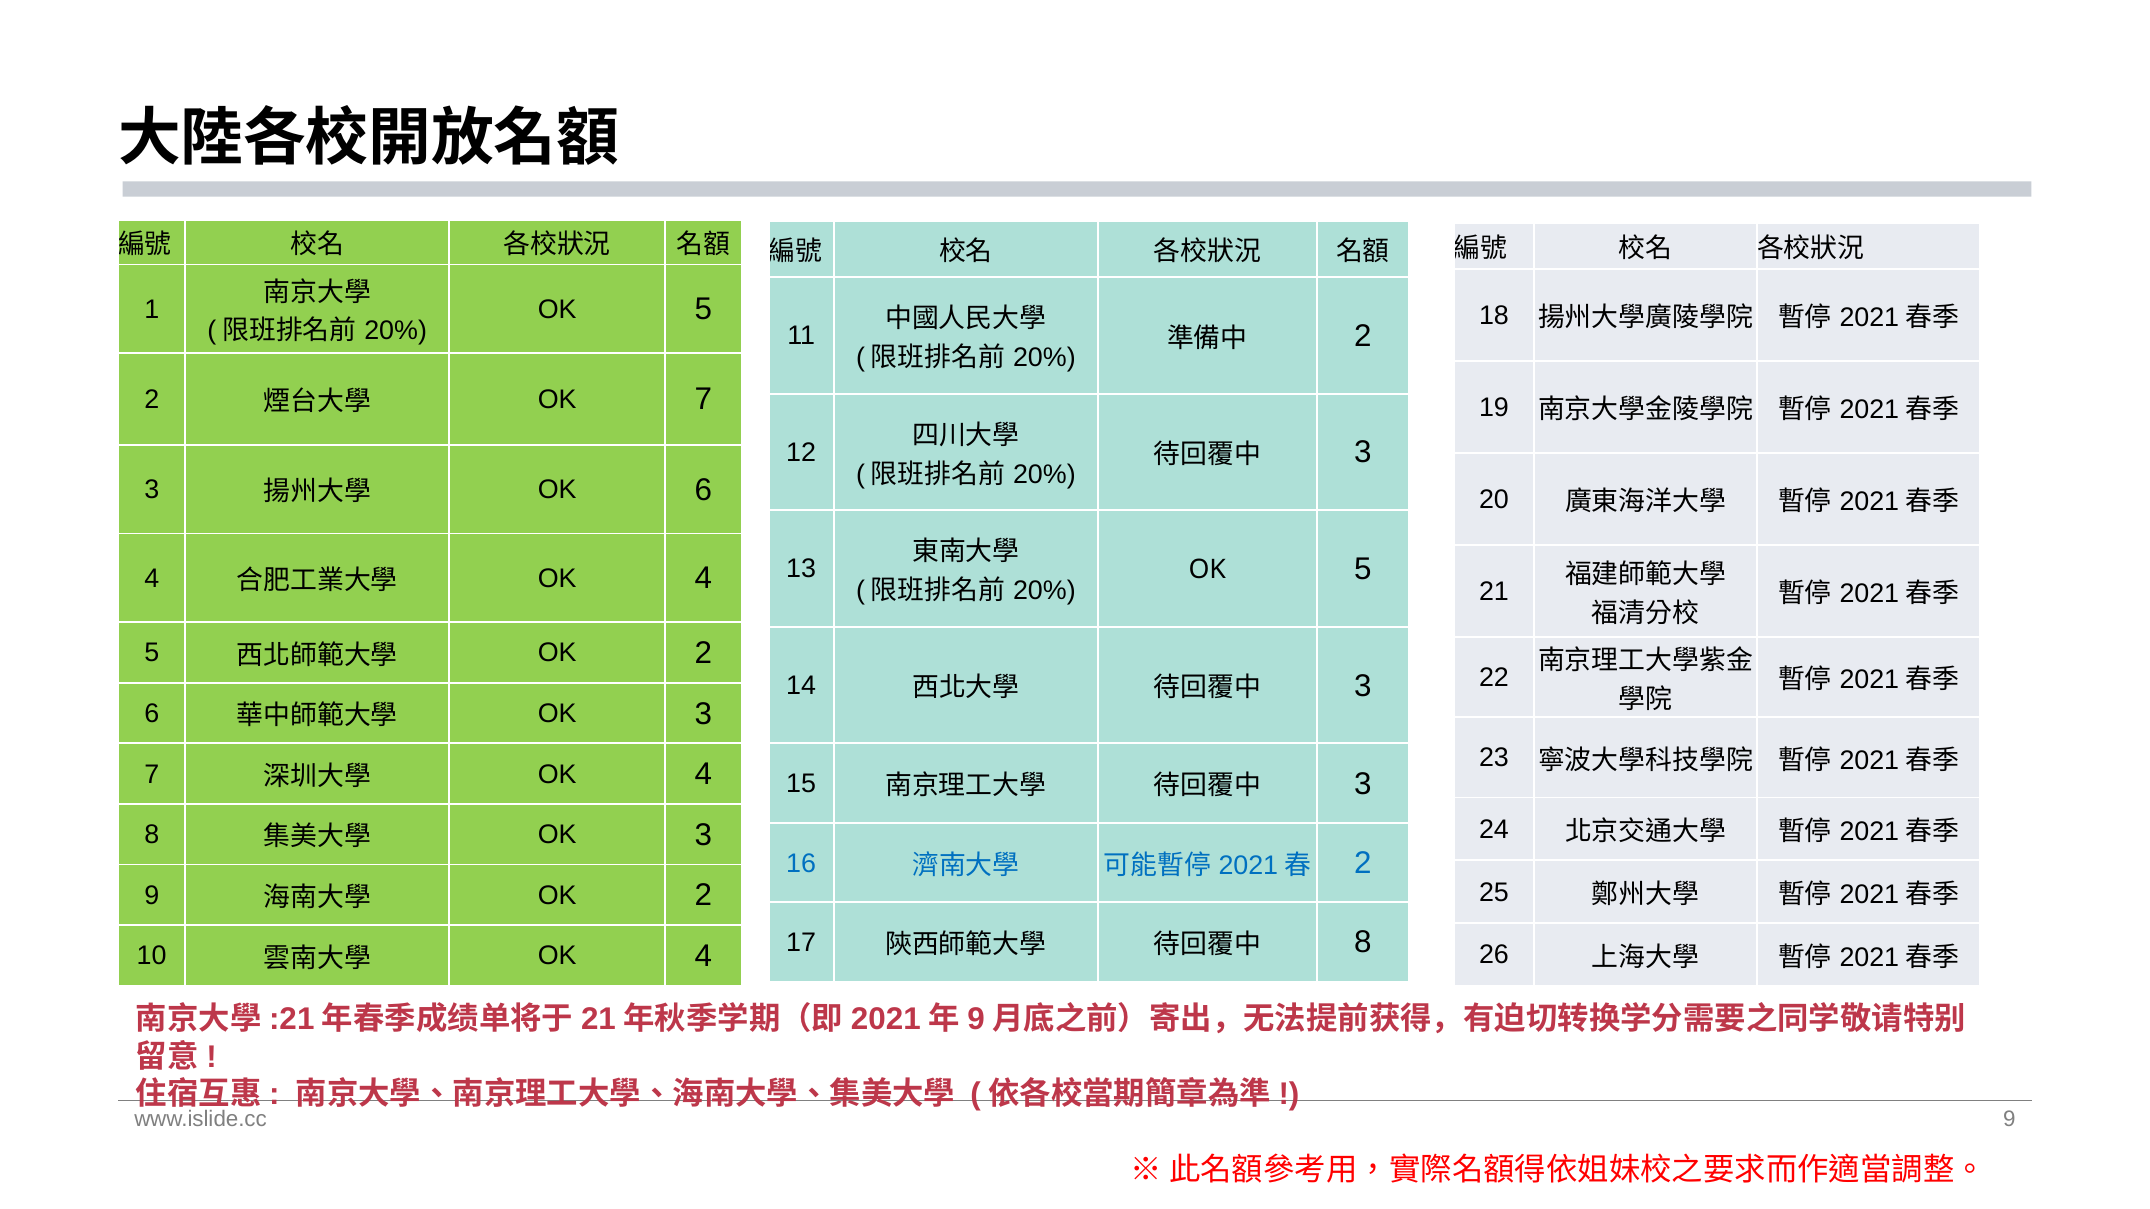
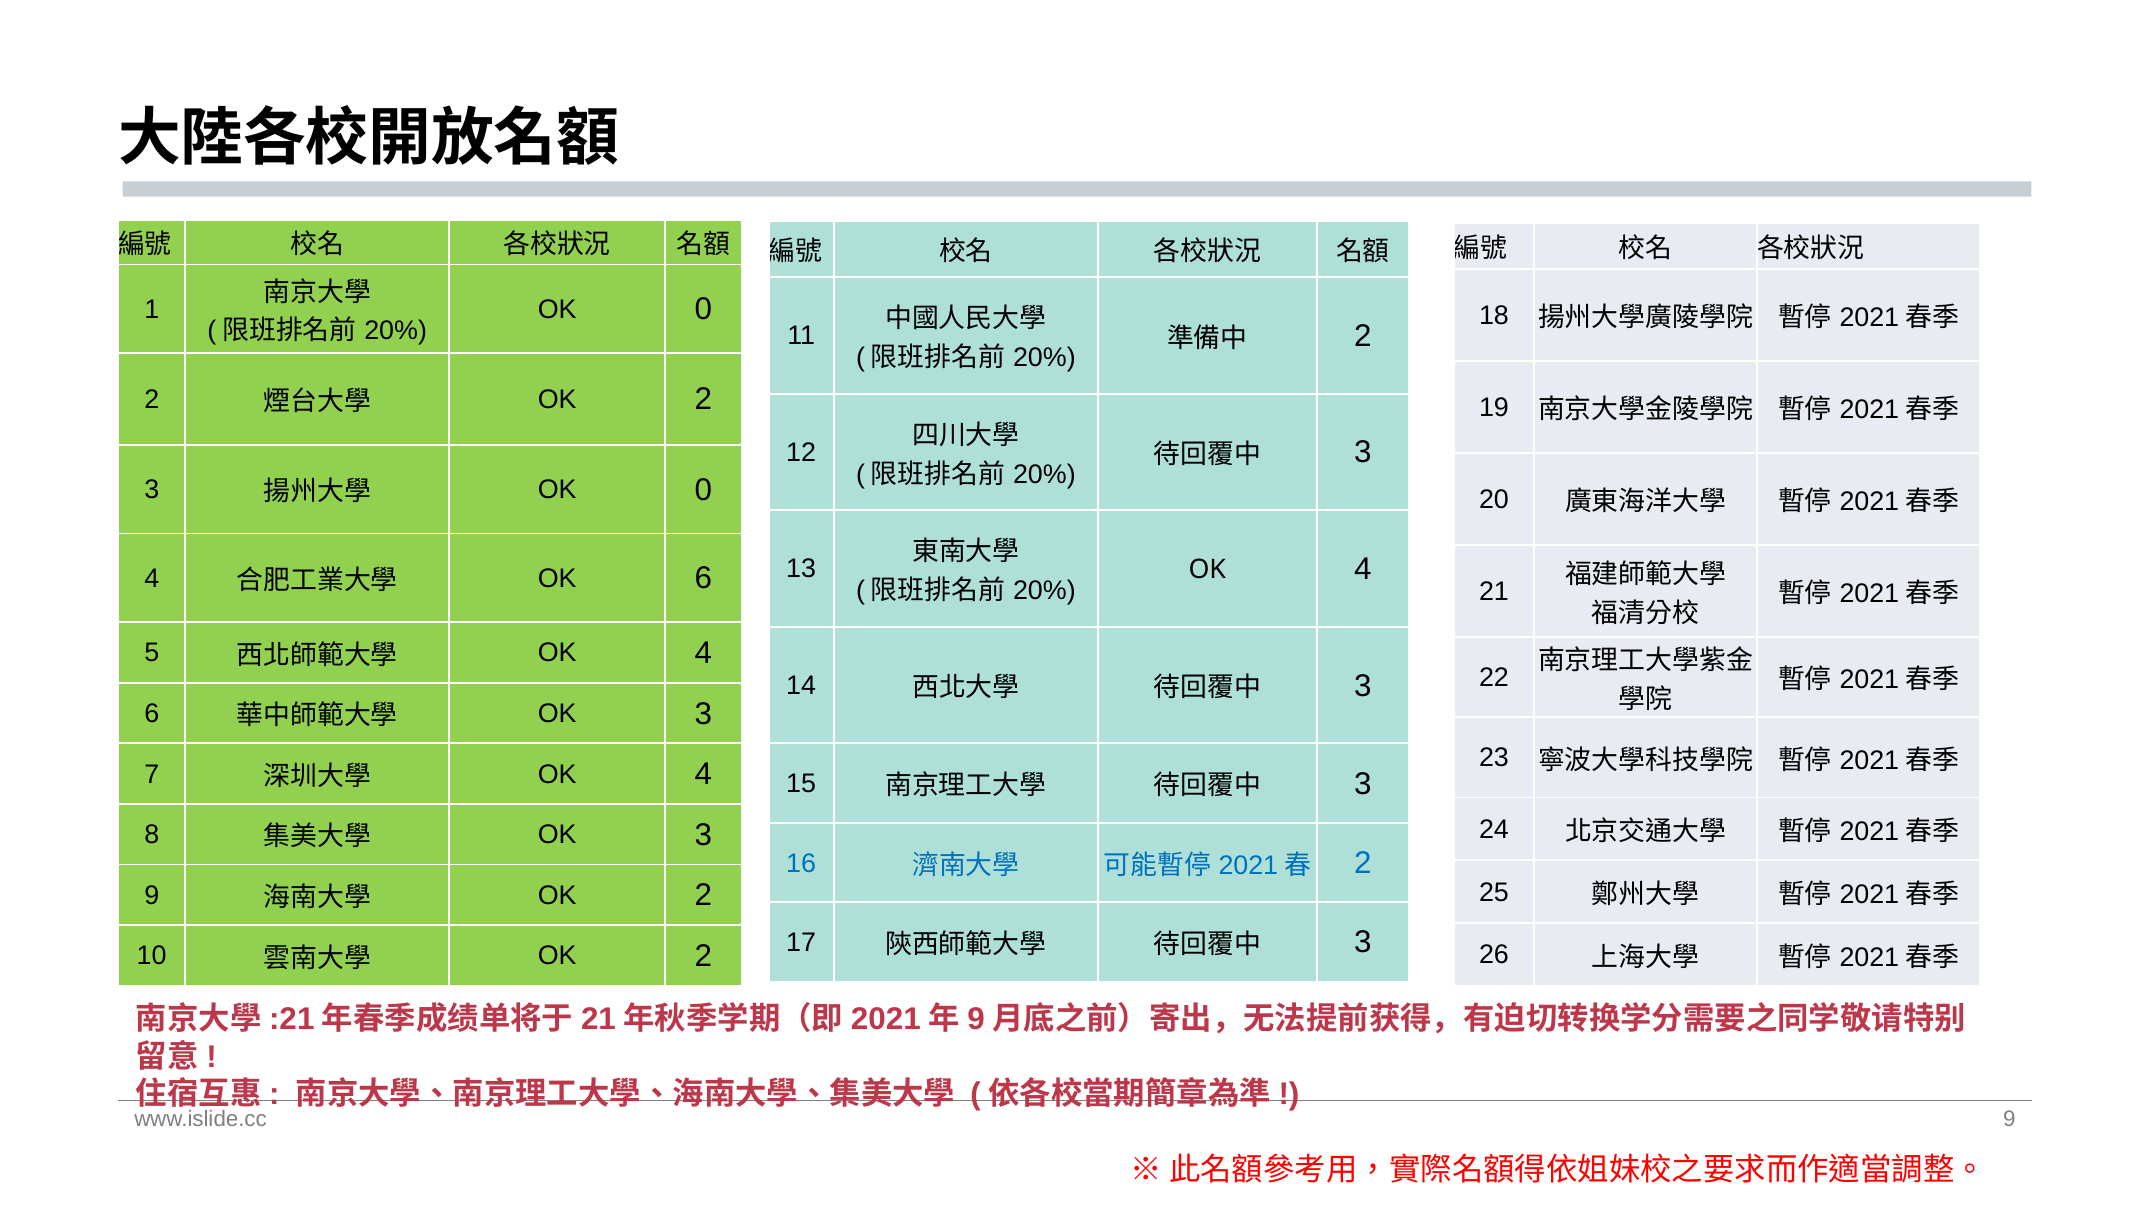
5 at (703, 309): 5 -> 0
7 at (703, 400): 7 -> 2
6 at (703, 490): 6 -> 0
5 at (1363, 569): 5 -> 4
4 at (703, 579): 4 -> 6
2 at (703, 653): 2 -> 4
8 at (1363, 943): 8 -> 3
4 at (703, 956): 4 -> 2
